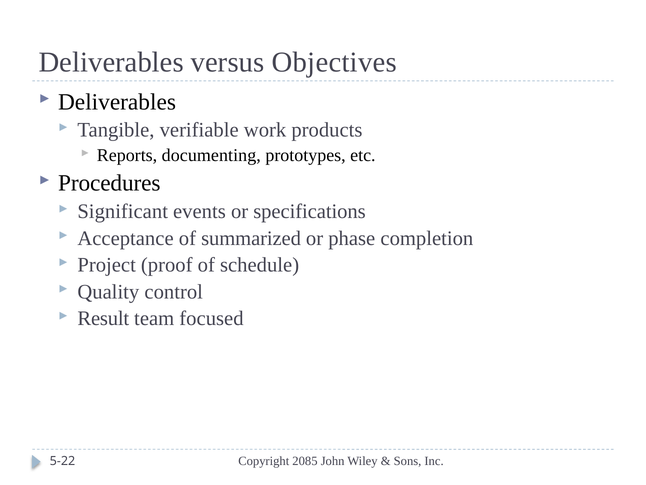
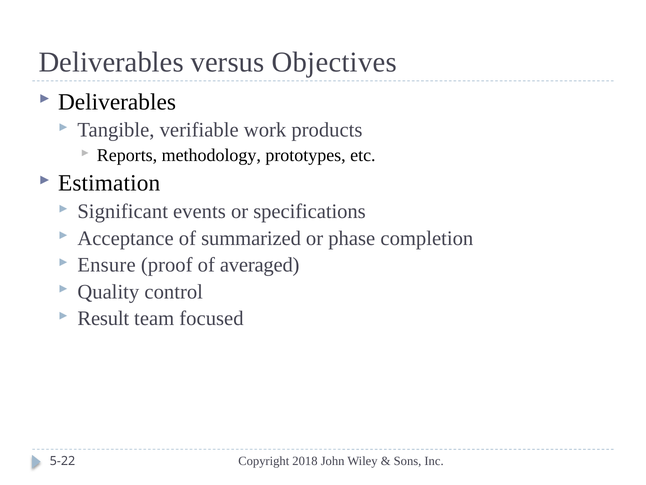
documenting: documenting -> methodology
Procedures: Procedures -> Estimation
Project: Project -> Ensure
schedule: schedule -> averaged
2085: 2085 -> 2018
